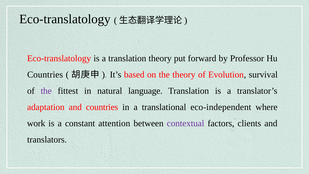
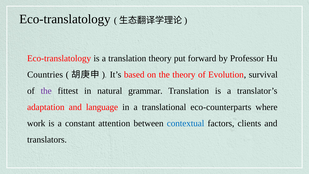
language: language -> grammar
and countries: countries -> language
eco-independent: eco-independent -> eco-counterparts
contextual colour: purple -> blue
